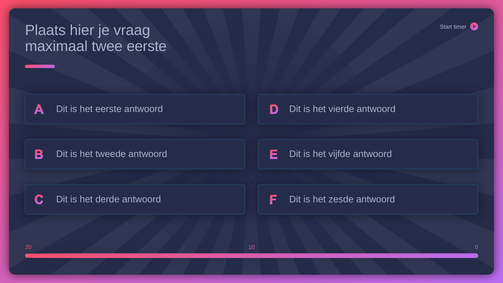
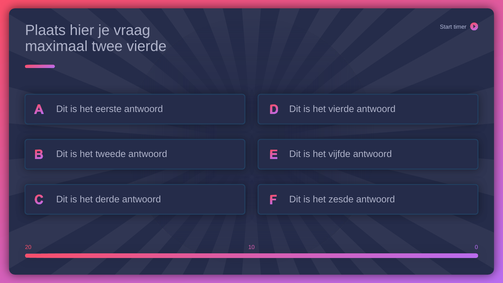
twee eerste: eerste -> vierde
